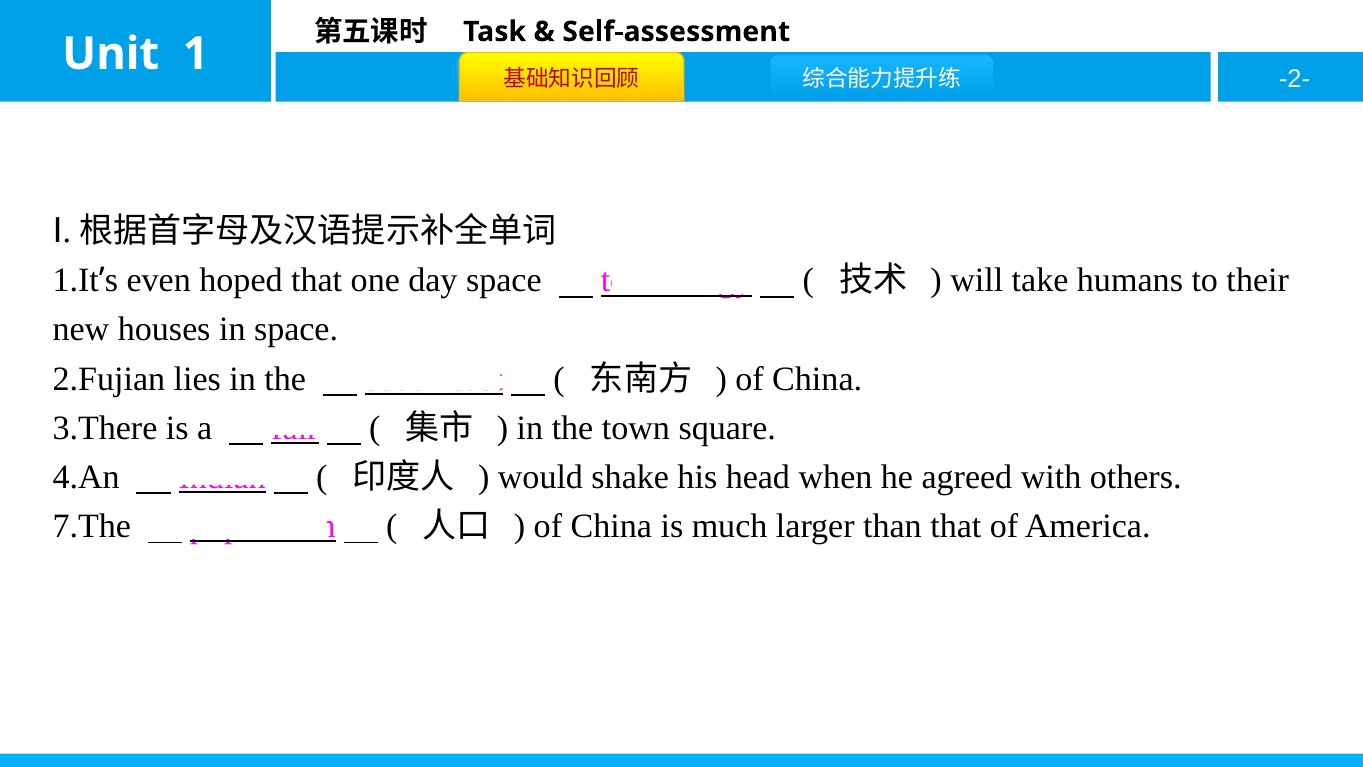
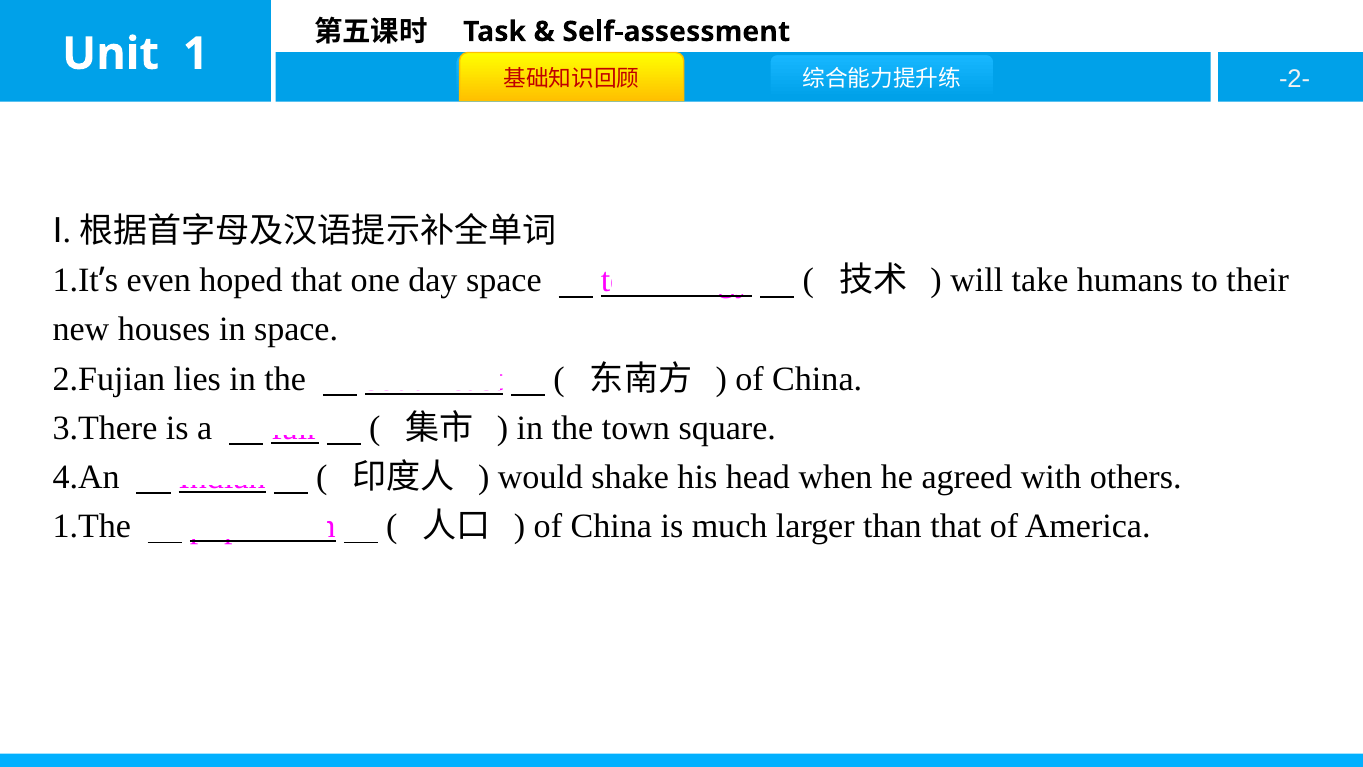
7.The: 7.The -> 1.The
